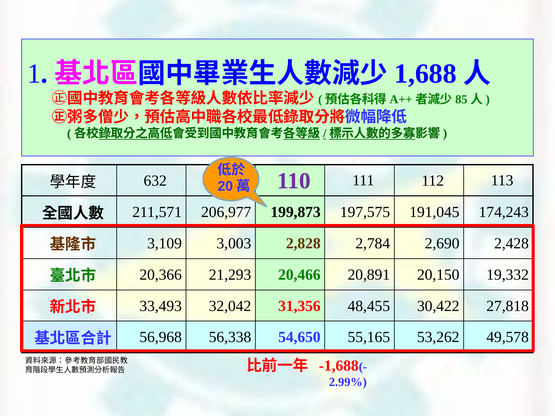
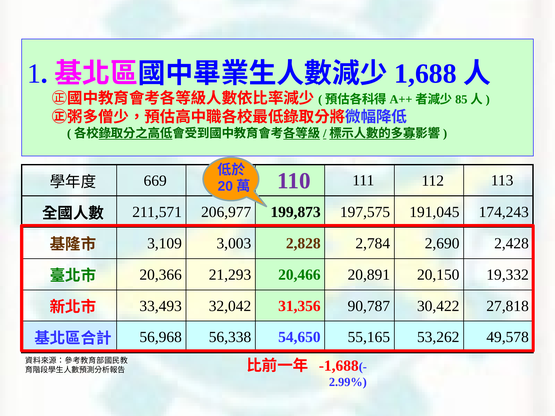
632: 632 -> 669
48,455: 48,455 -> 90,787
